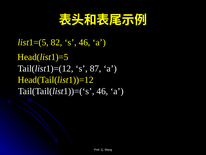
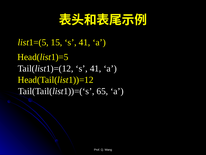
82: 82 -> 15
46 at (85, 42): 46 -> 41
Tail(list1)=(12 s 87: 87 -> 41
Tail(Tail(list1))=(‘s 46: 46 -> 65
